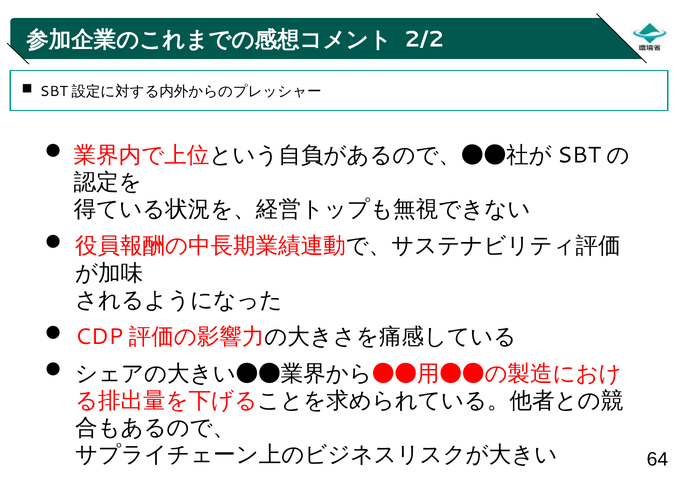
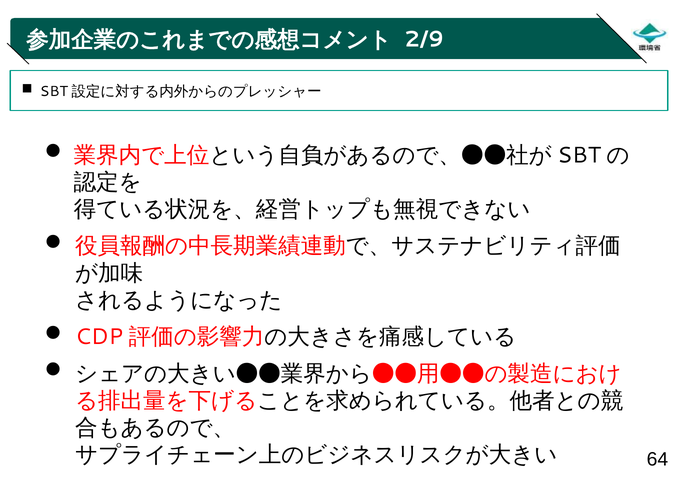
2/2: 2/2 -> 2/9
